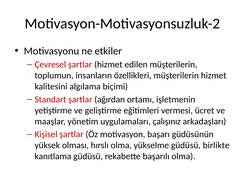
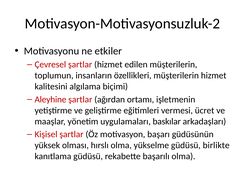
Standart: Standart -> Aleyhine
çalışınız: çalışınız -> baskılar
